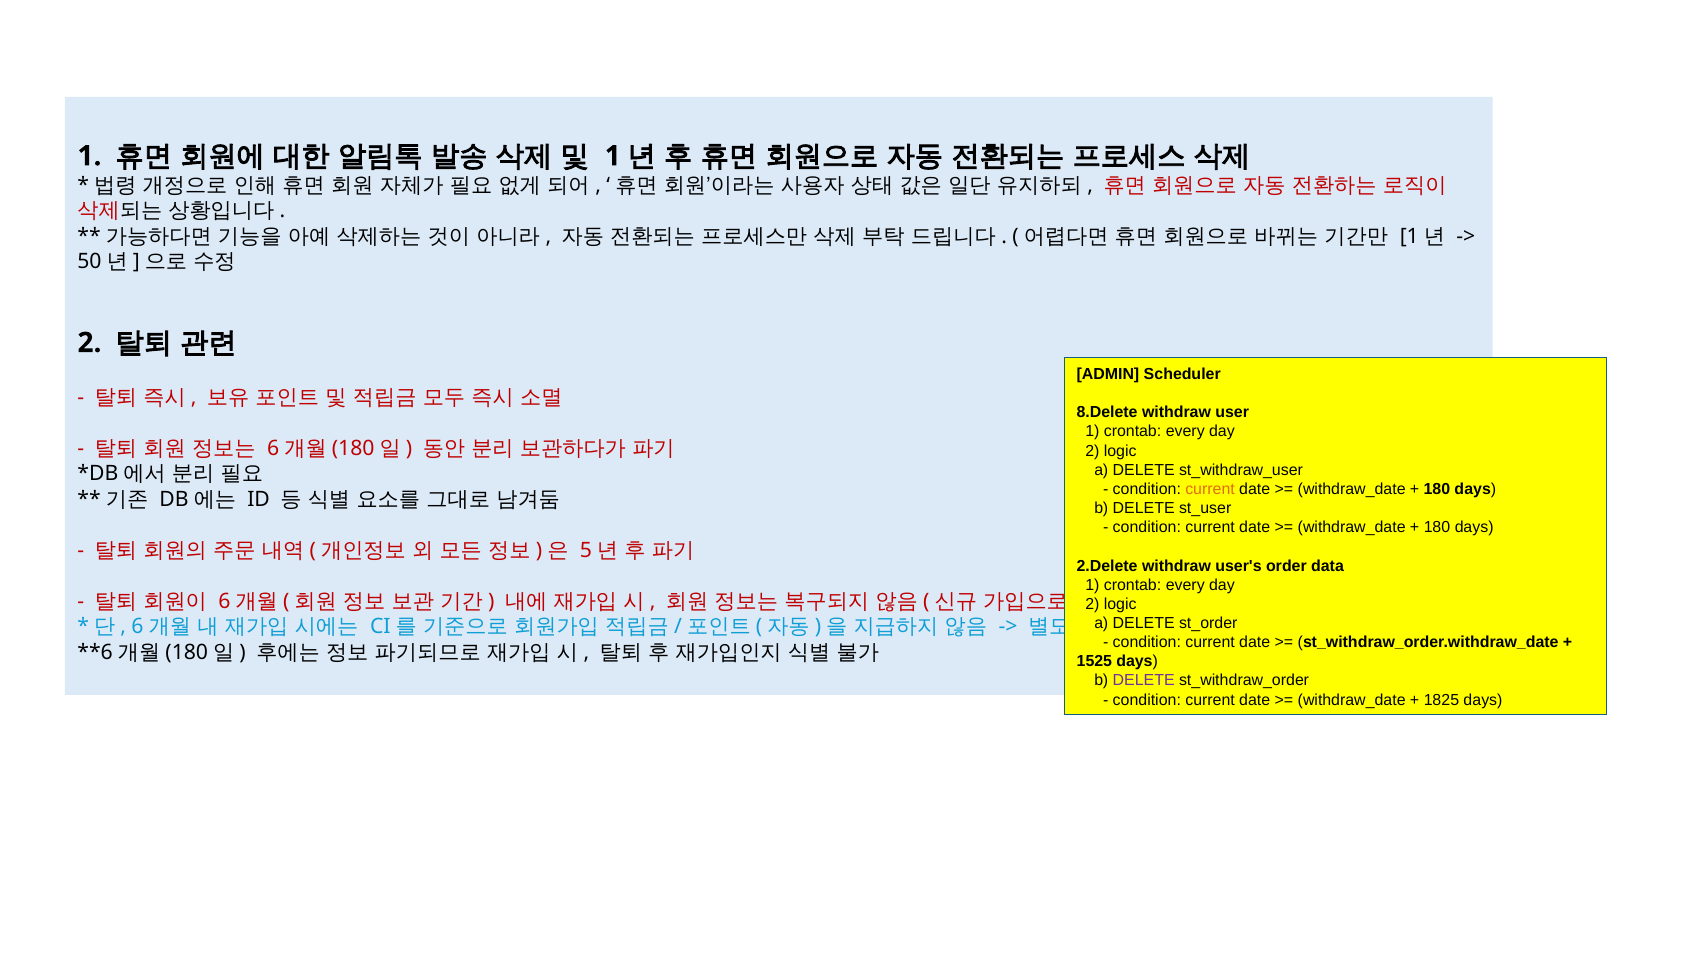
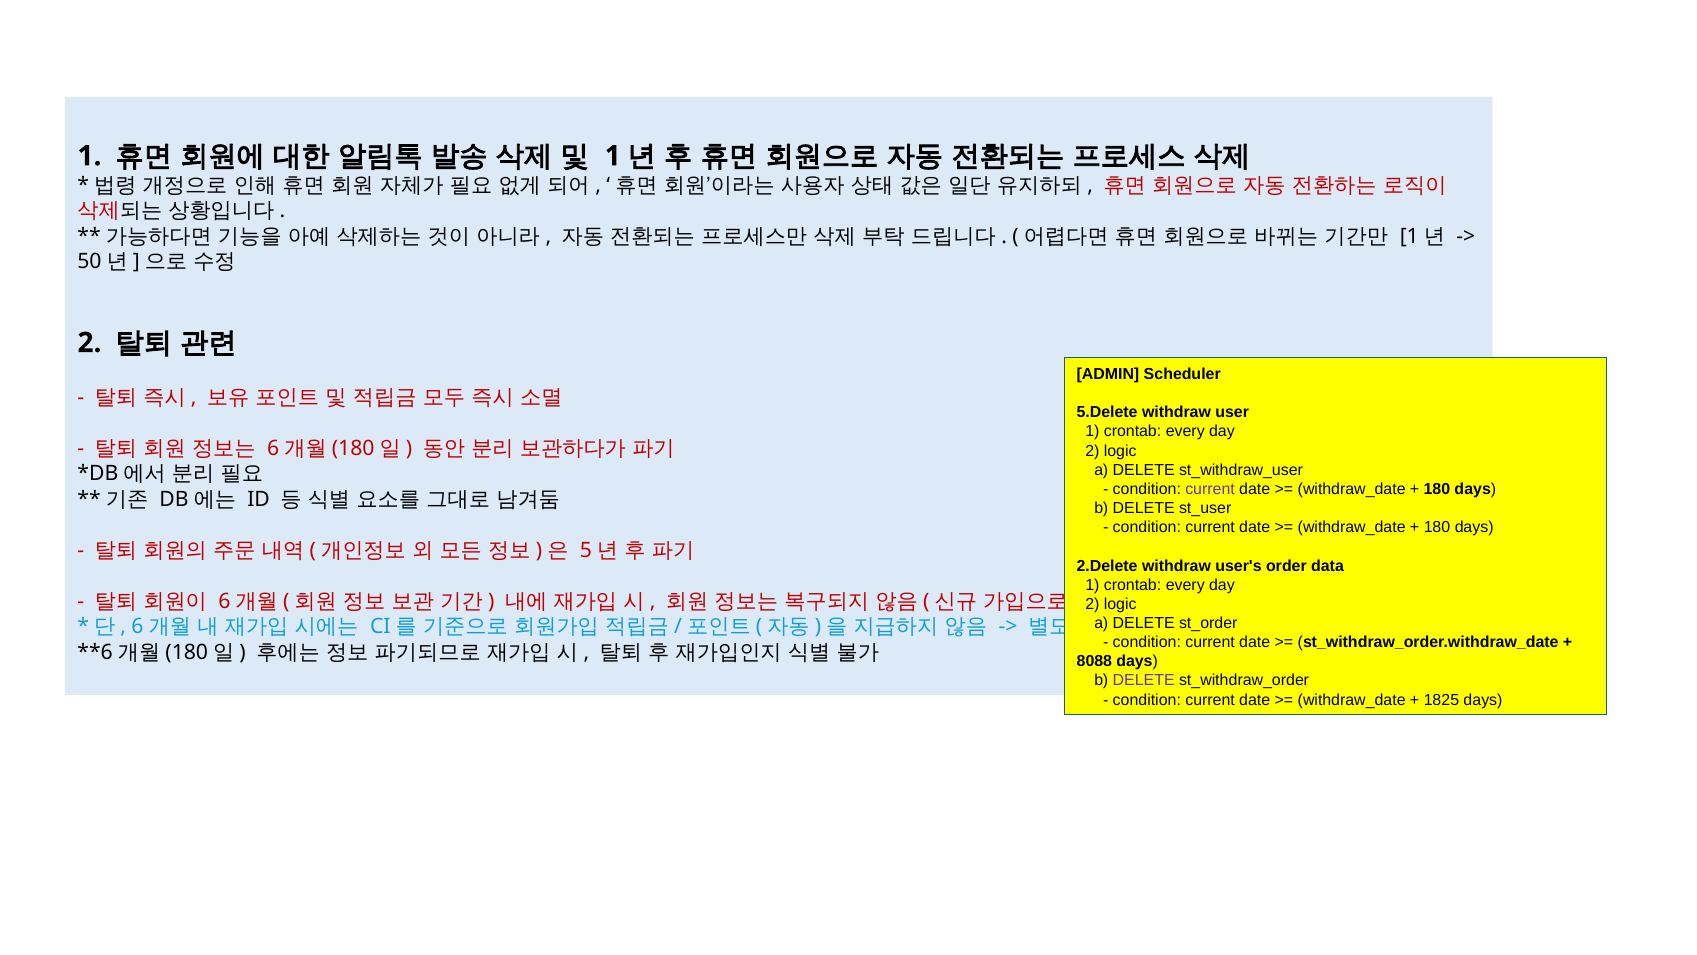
8.Delete: 8.Delete -> 5.Delete
current at (1210, 489) colour: orange -> purple
1525: 1525 -> 8088
